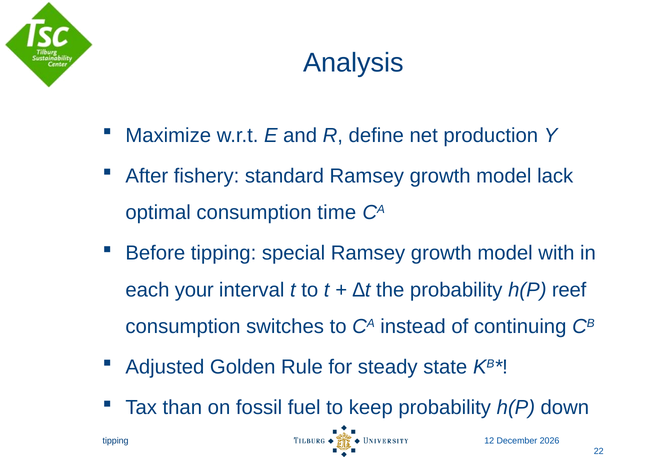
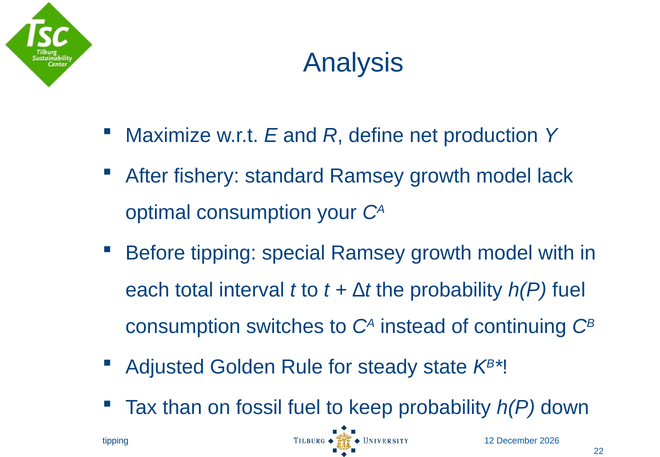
time: time -> your
your: your -> total
h(P reef: reef -> fuel
